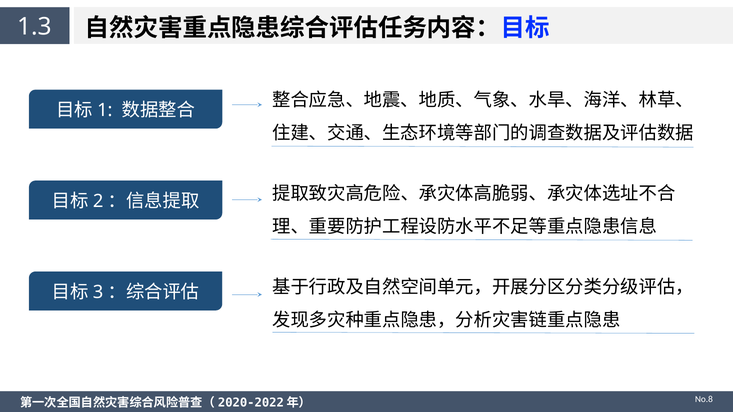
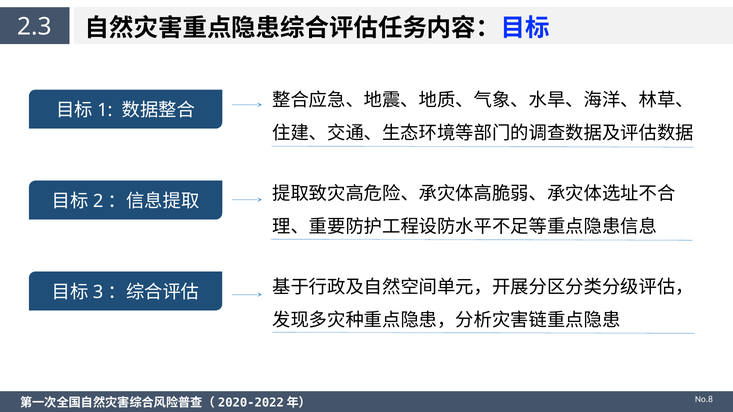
1.3: 1.3 -> 2.3
